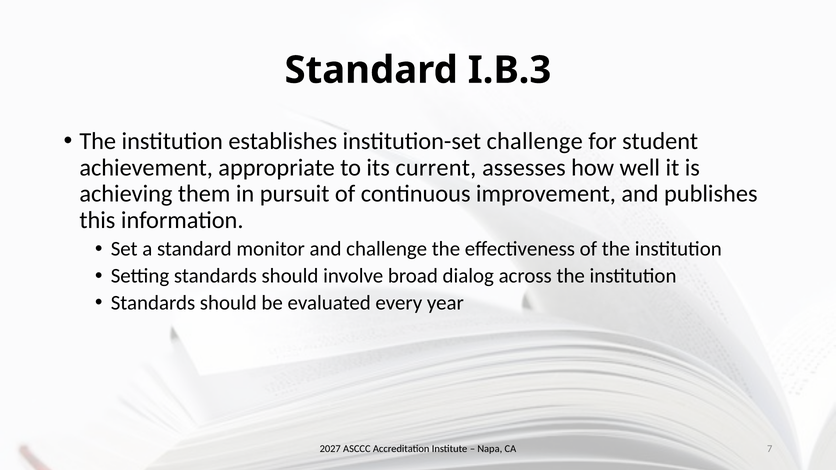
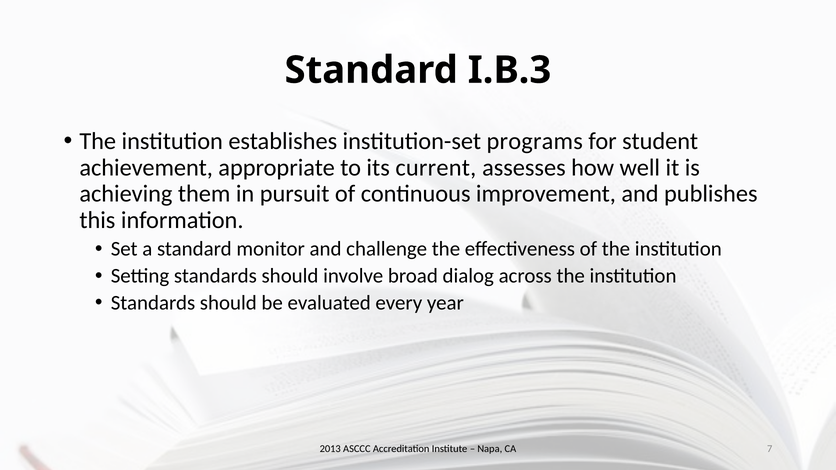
institution-set challenge: challenge -> programs
2027: 2027 -> 2013
